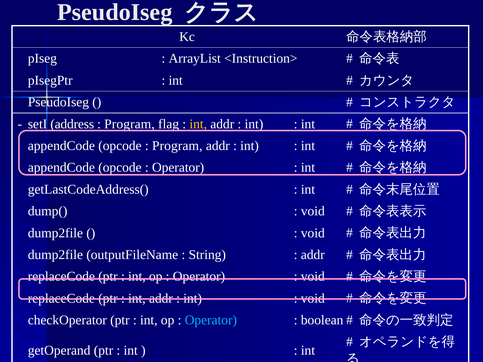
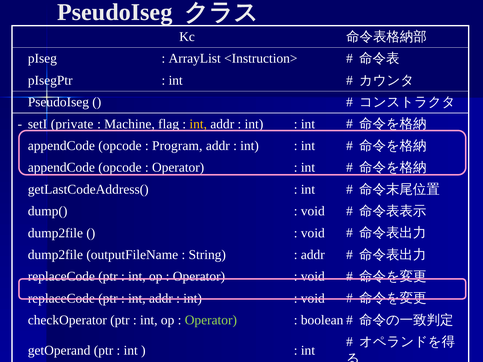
address: address -> private
Program at (129, 124): Program -> Machine
Operator at (211, 320) colour: light blue -> light green
